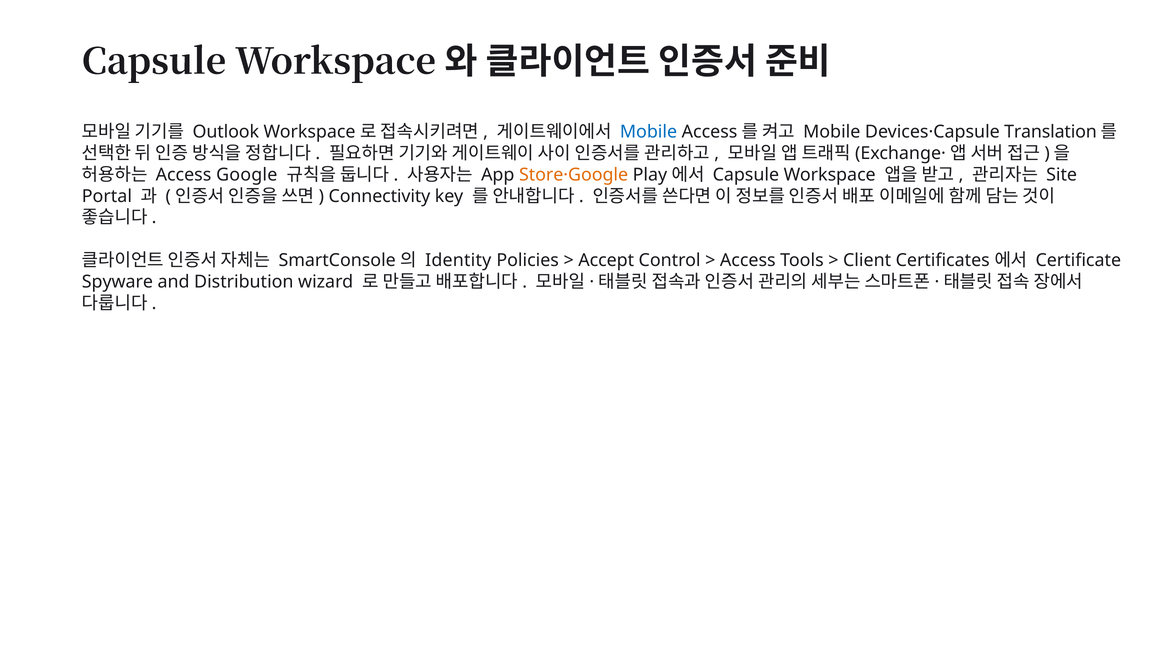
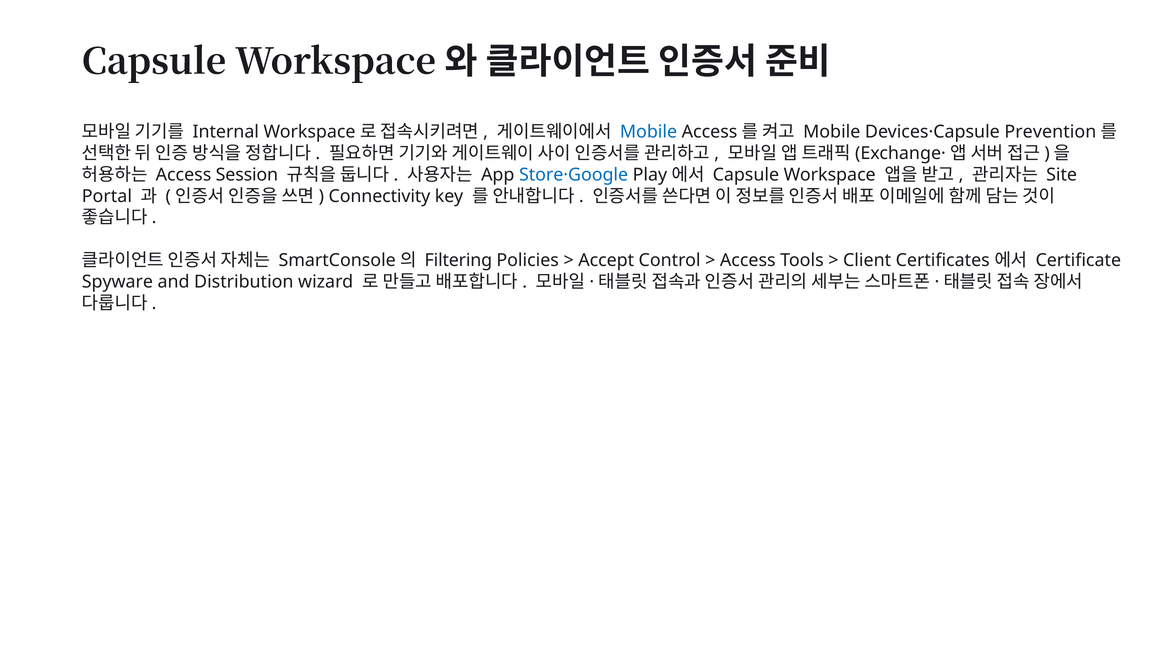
Outlook: Outlook -> Internal
Translation: Translation -> Prevention
Google: Google -> Session
Store·Google colour: orange -> blue
Identity: Identity -> Filtering
